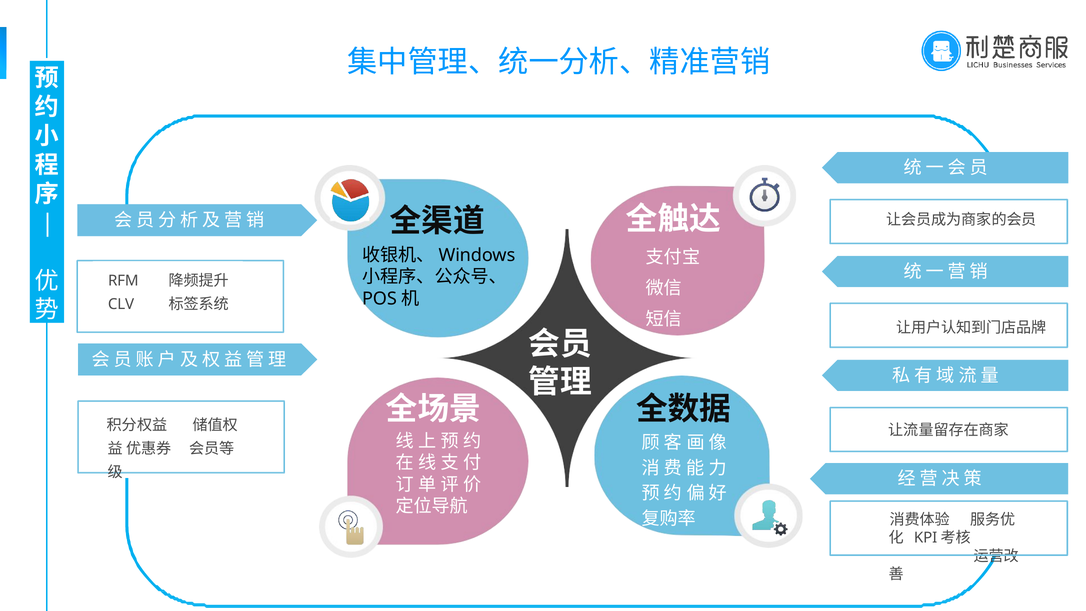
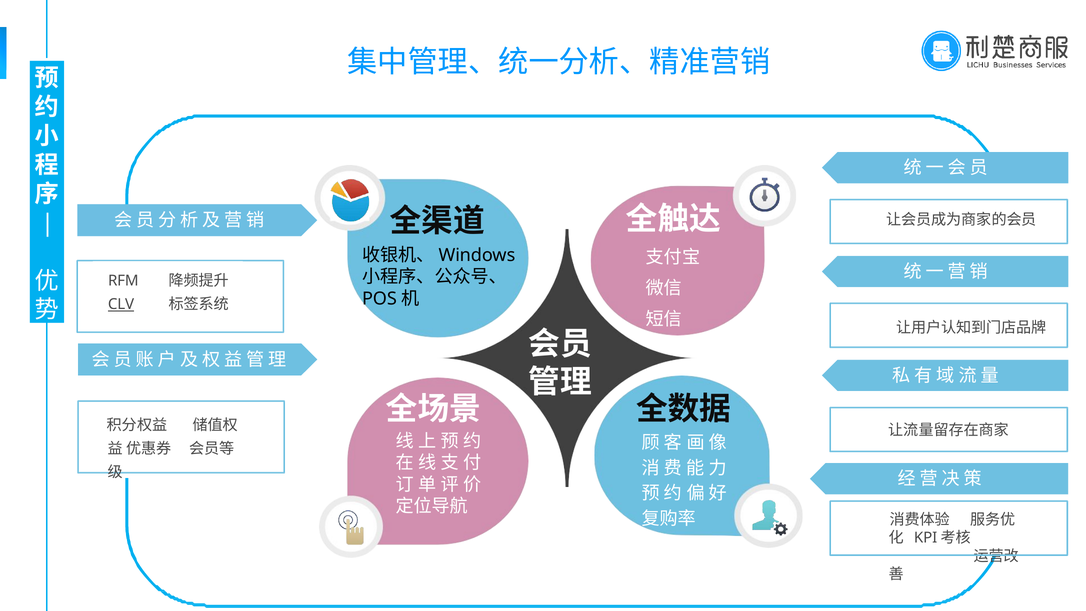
CLV underline: none -> present
